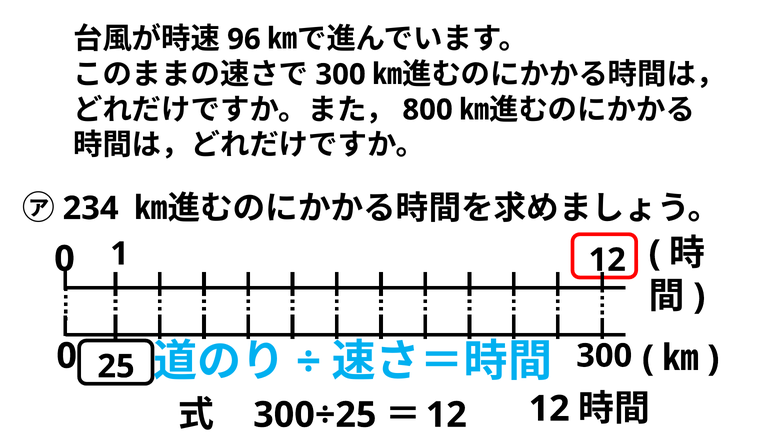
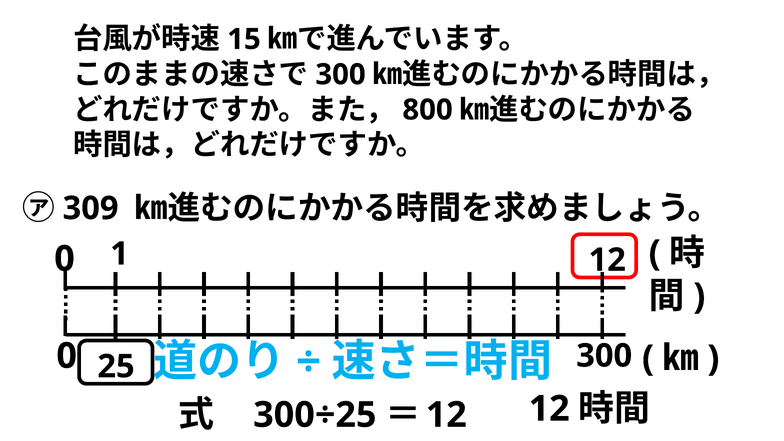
96: 96 -> 15
234: 234 -> 309
